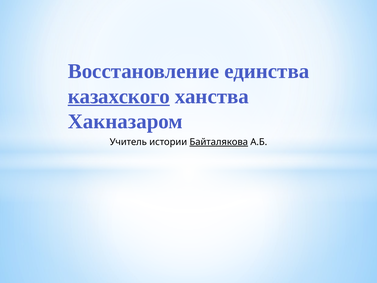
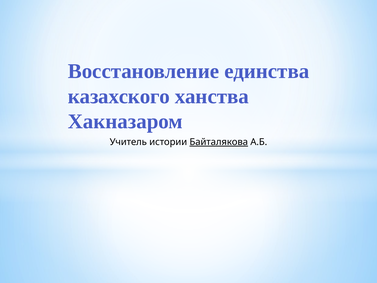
казахского underline: present -> none
